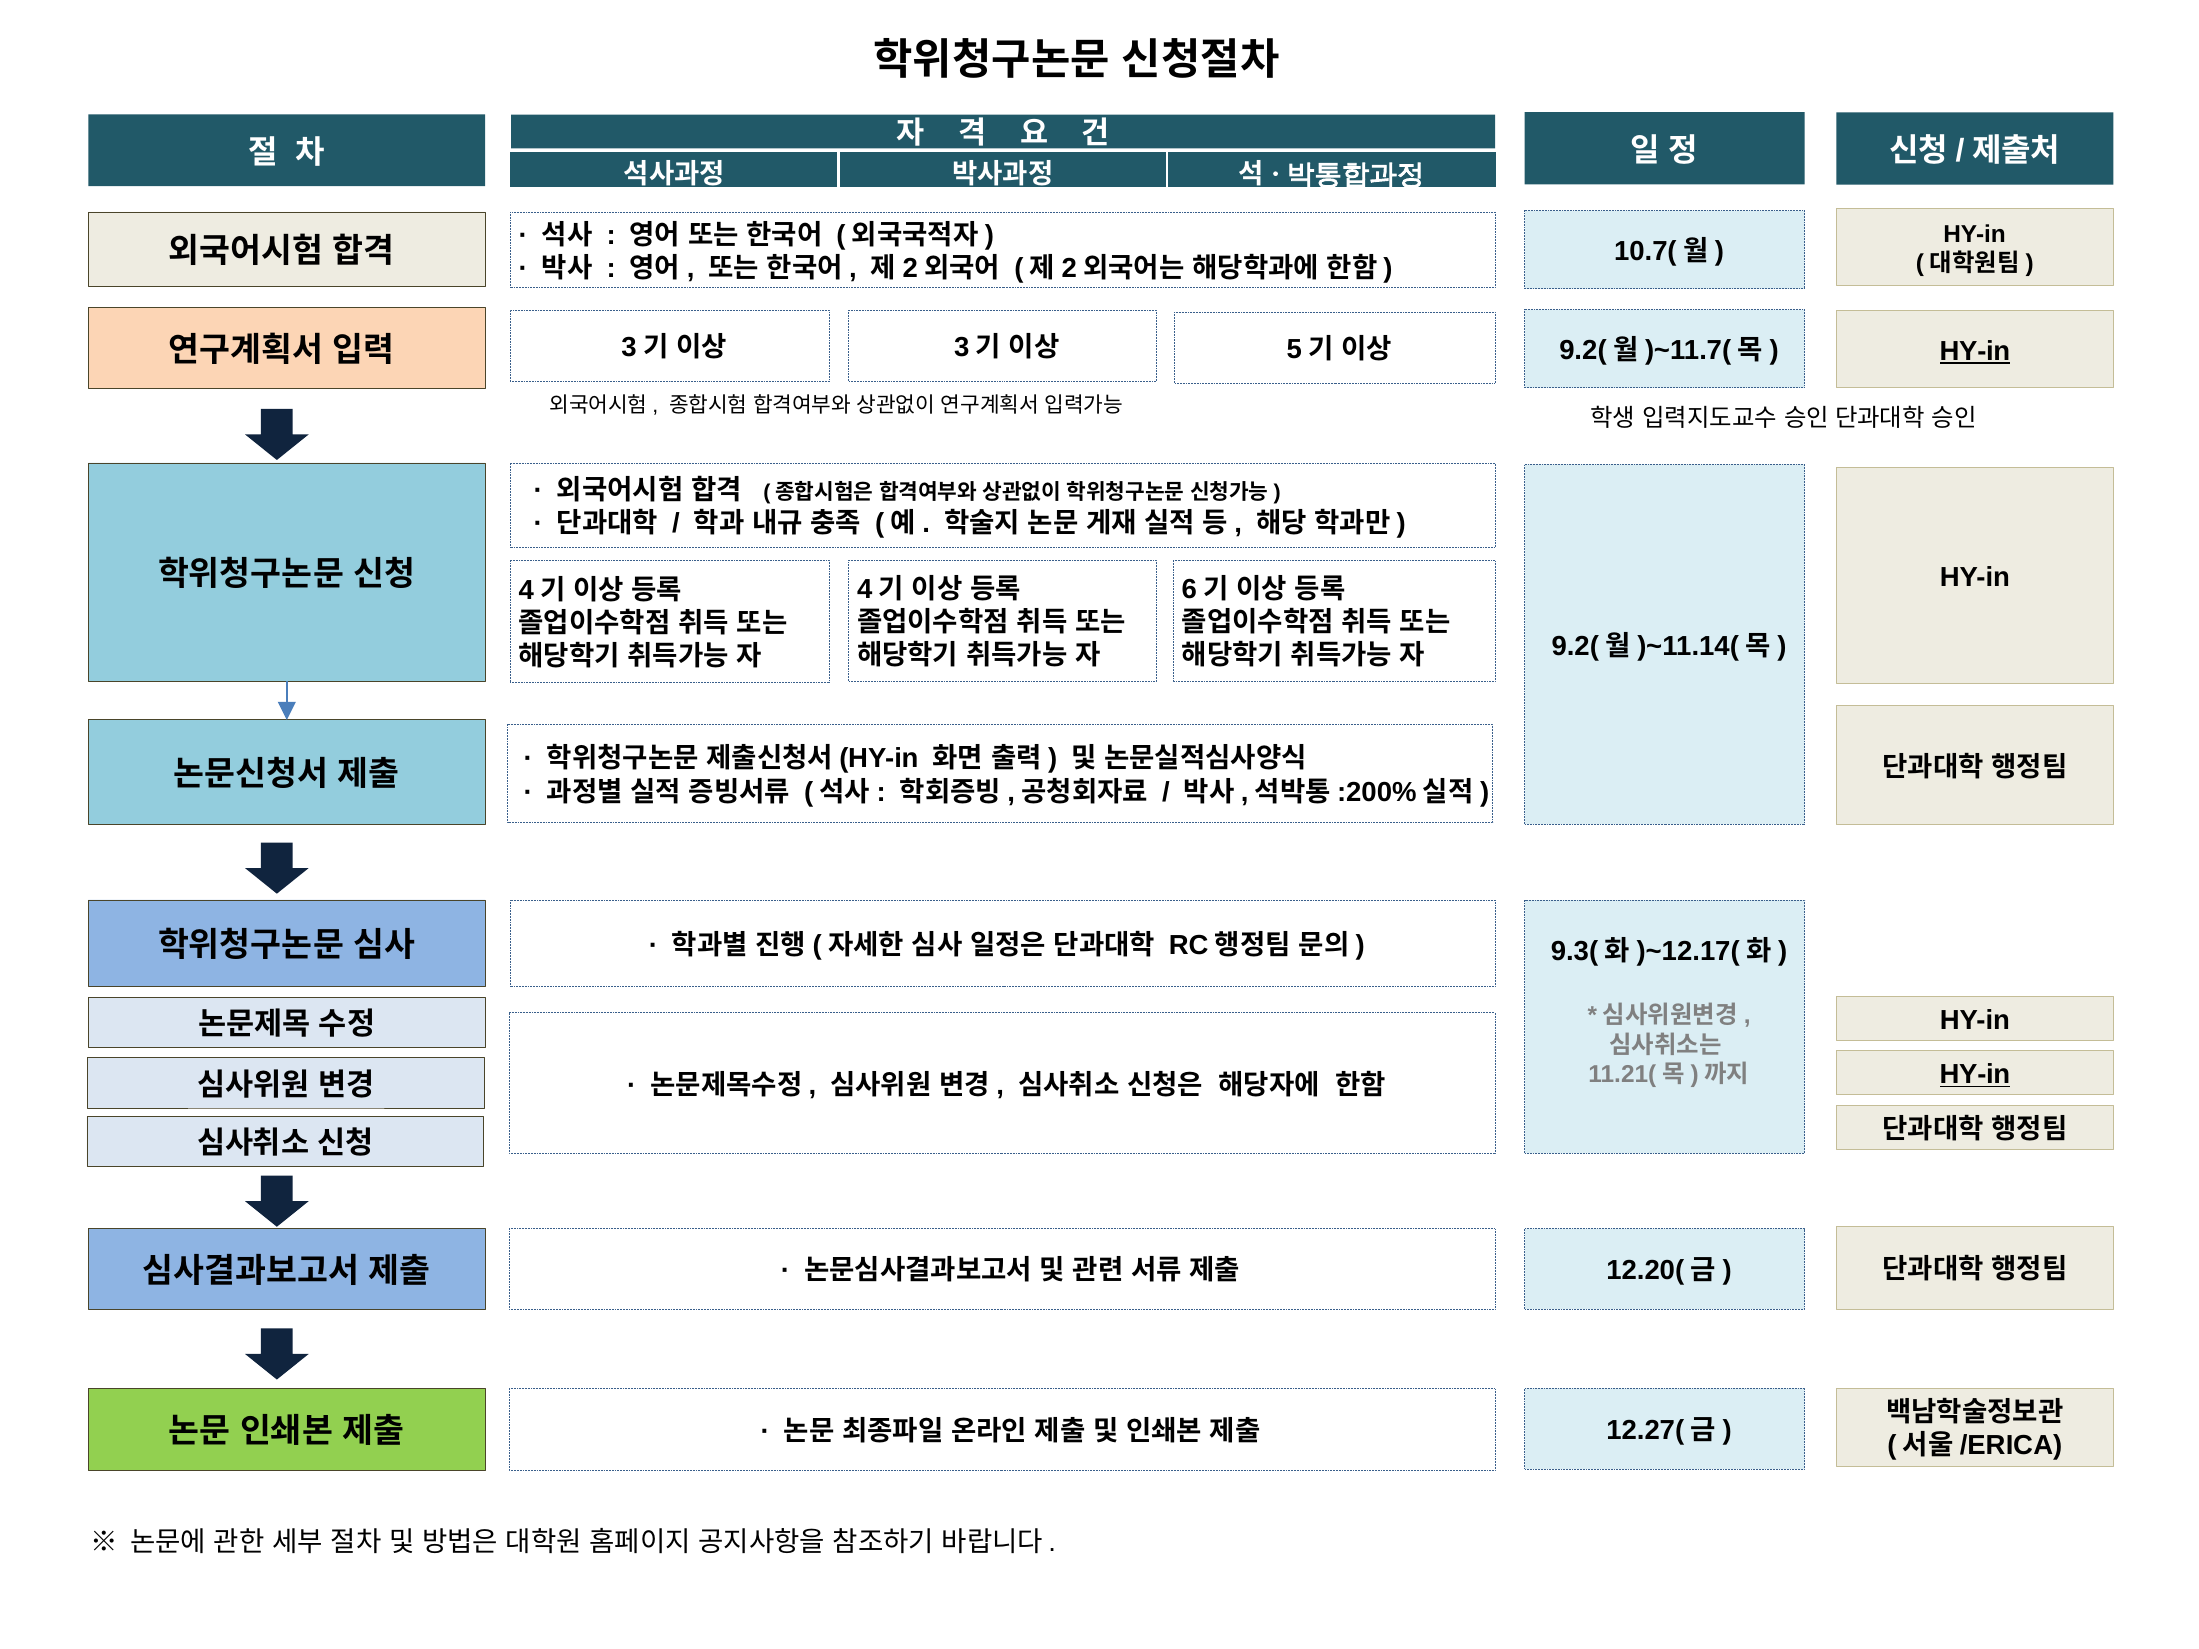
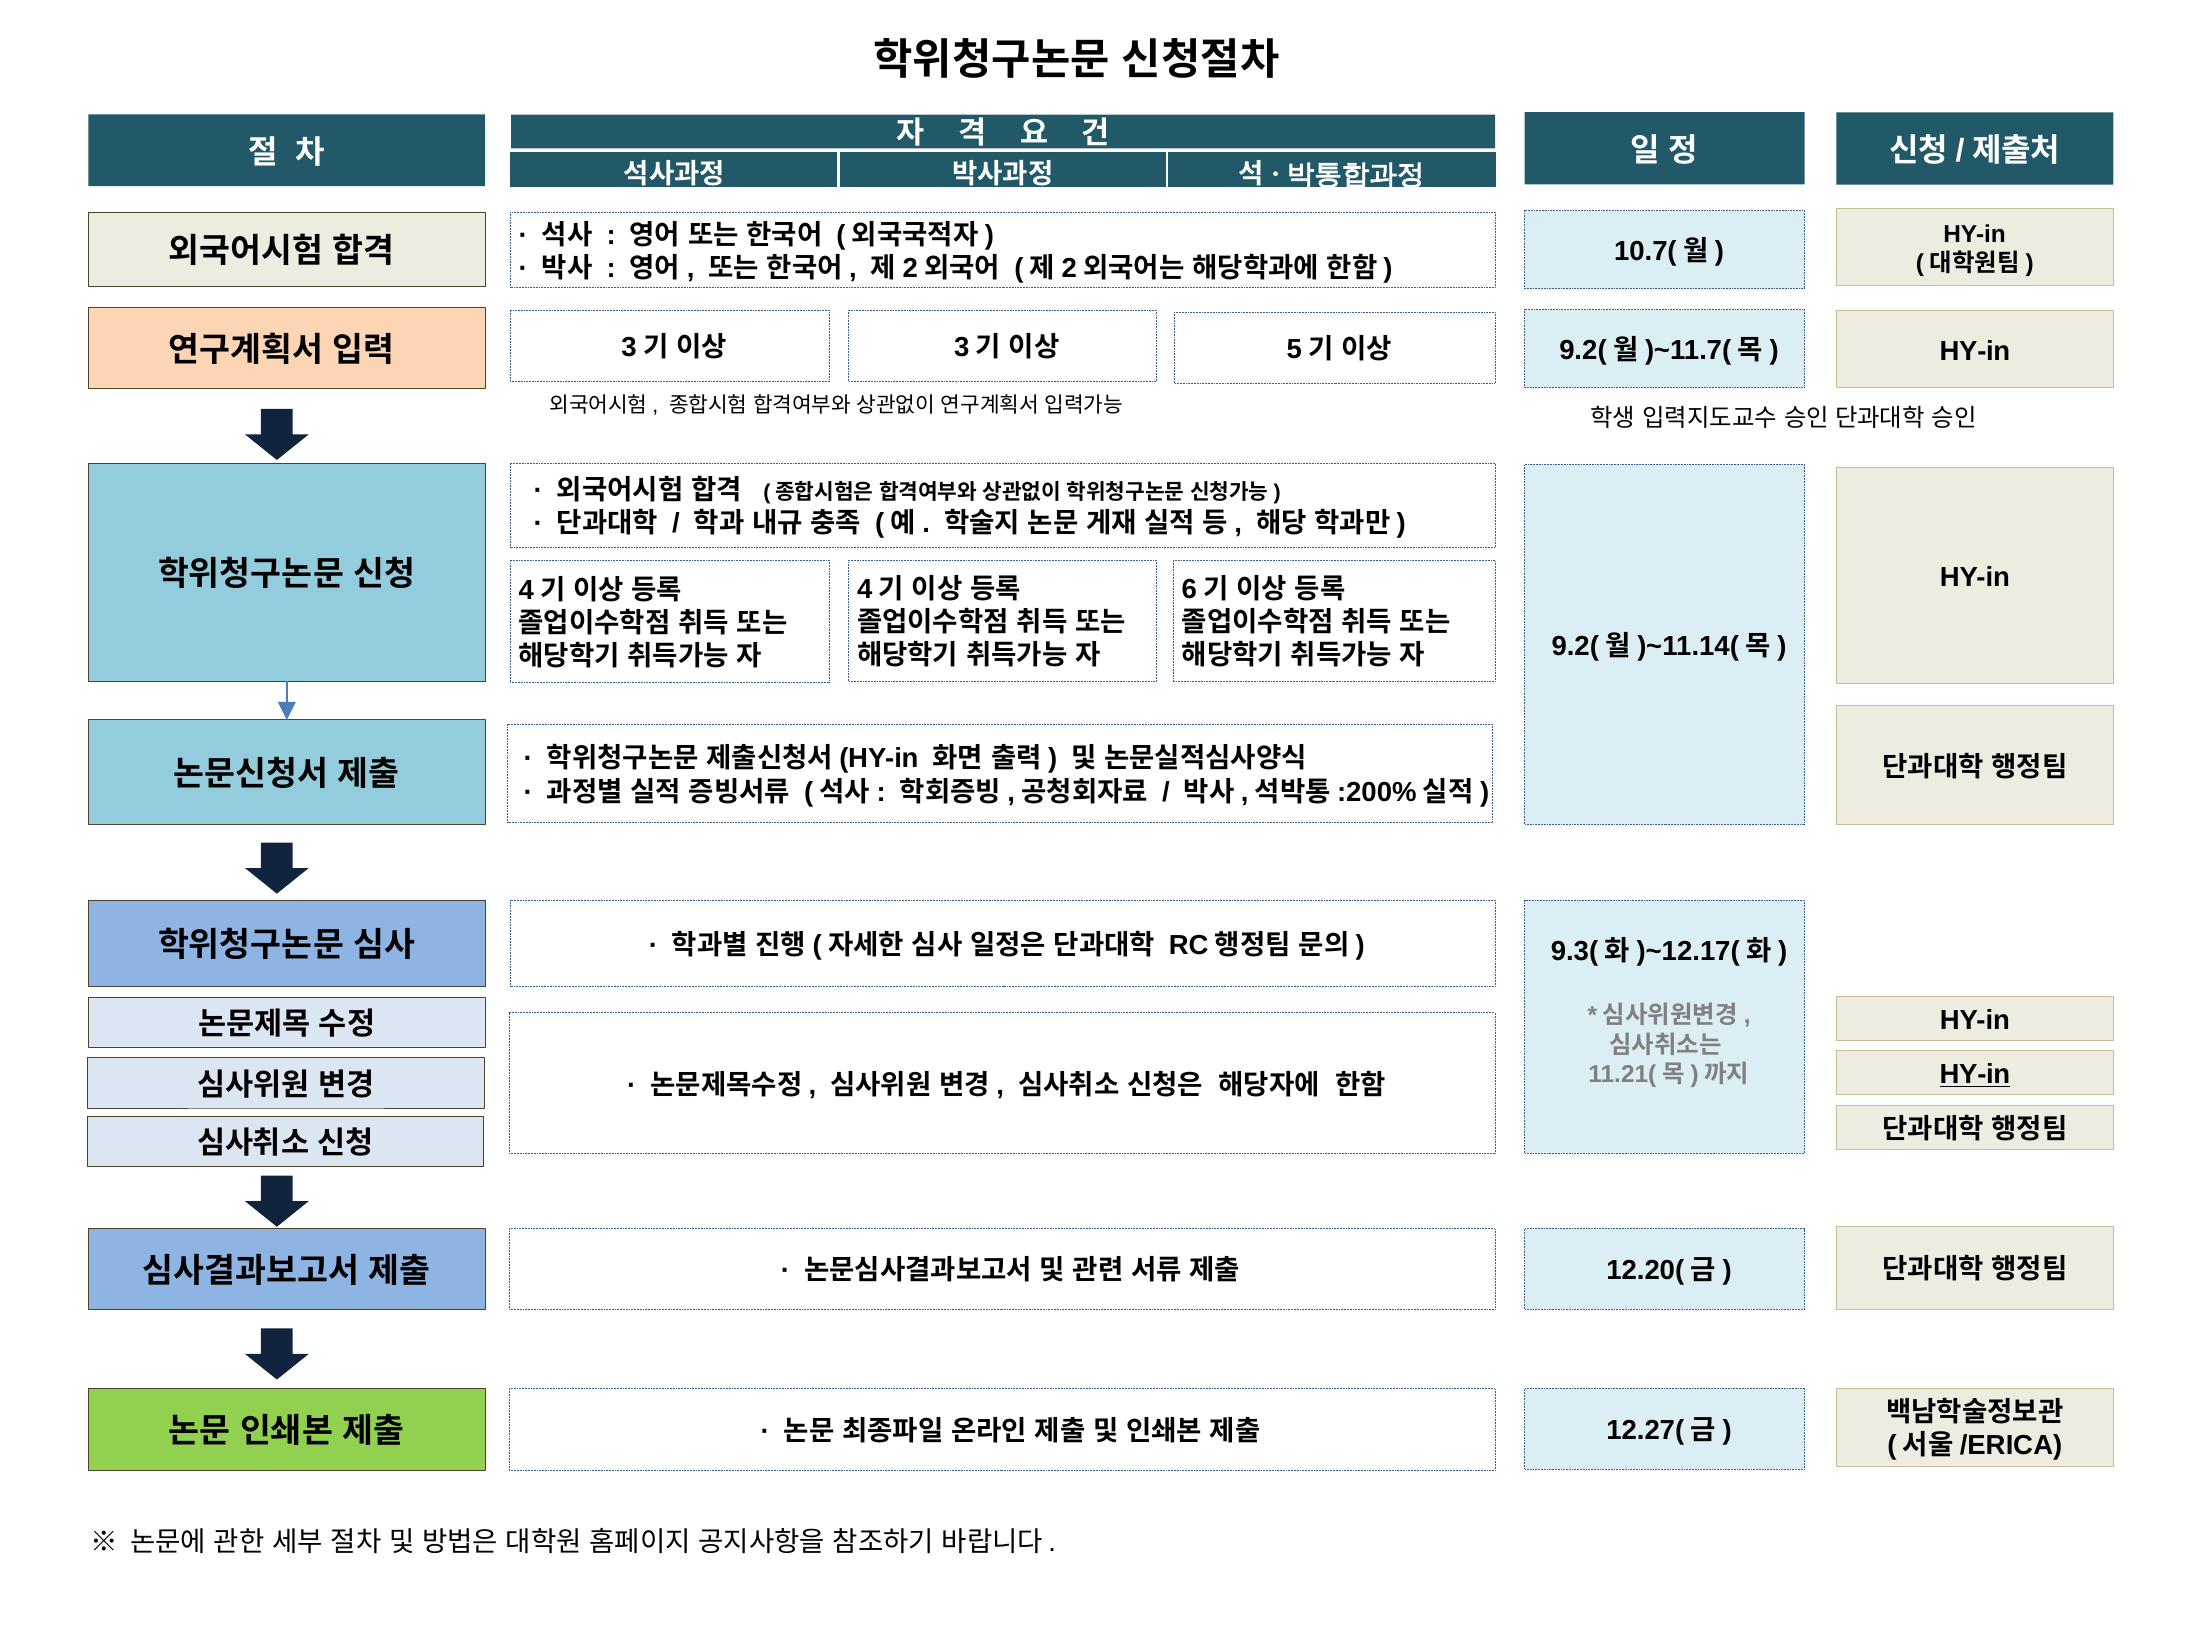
HY-in at (1975, 351) underline: present -> none
